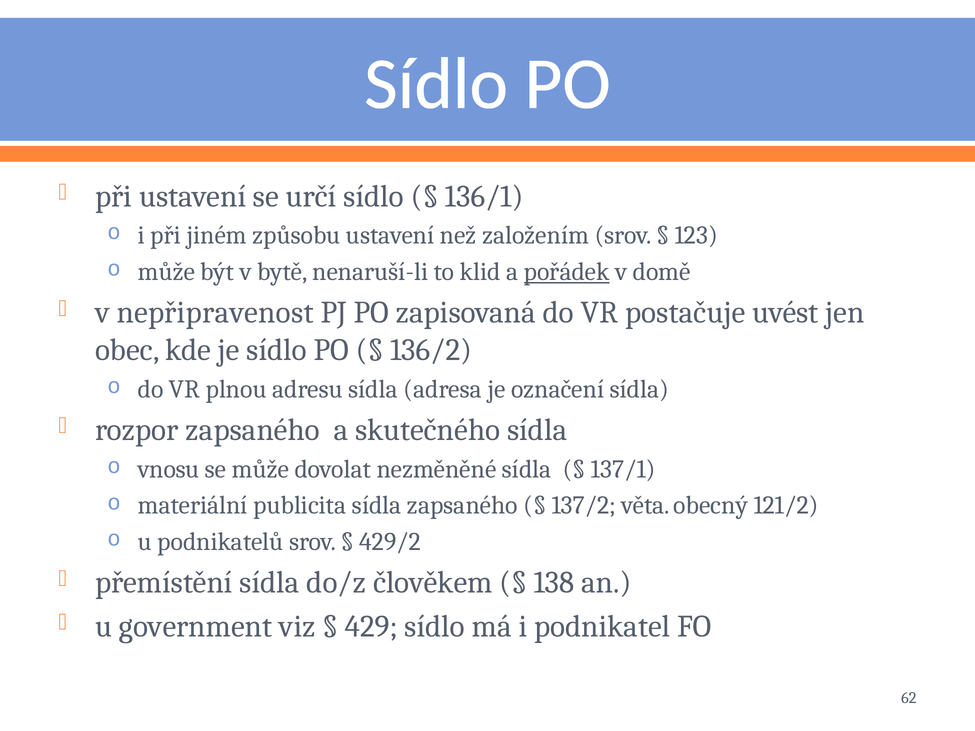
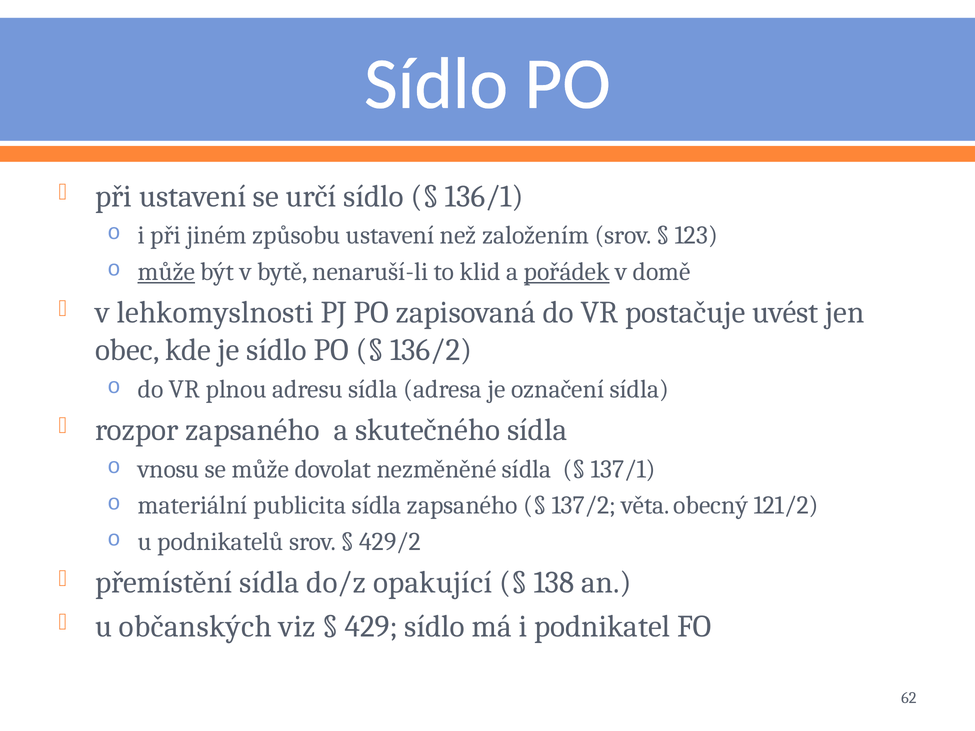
může at (166, 272) underline: none -> present
nepřipravenost: nepřipravenost -> lehkomyslnosti
člověkem: člověkem -> opakující
government: government -> občanských
